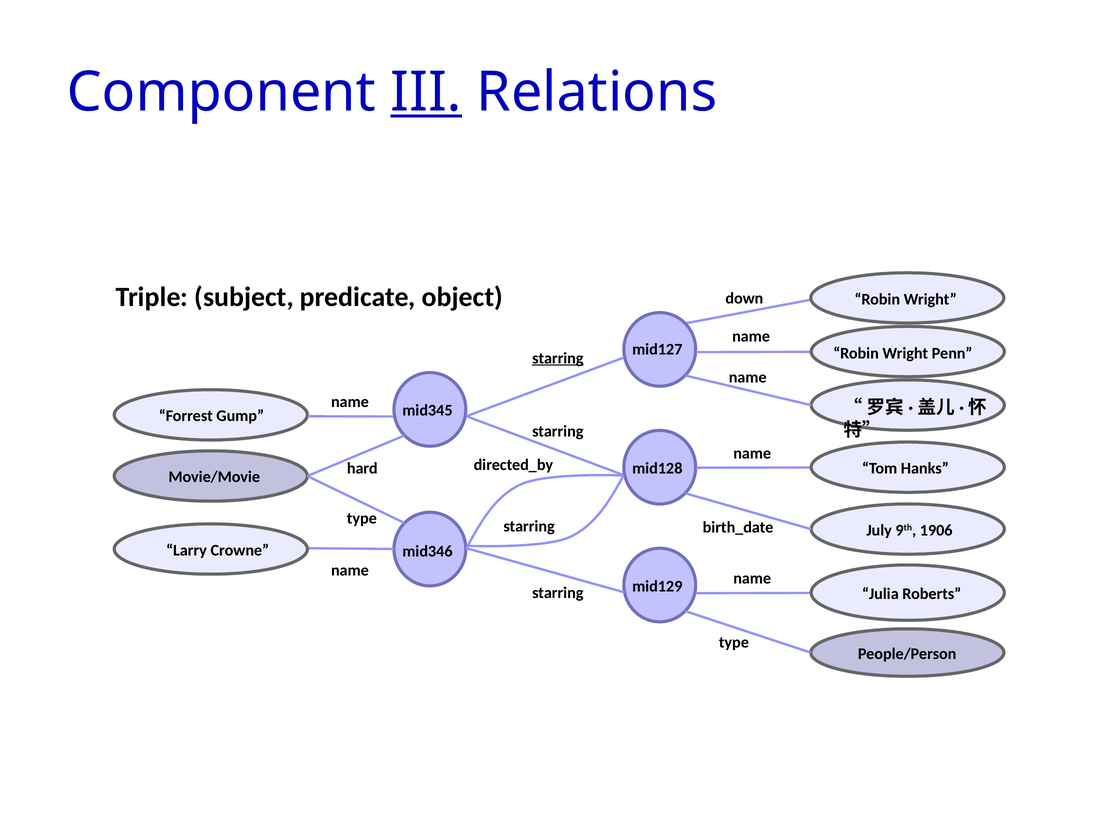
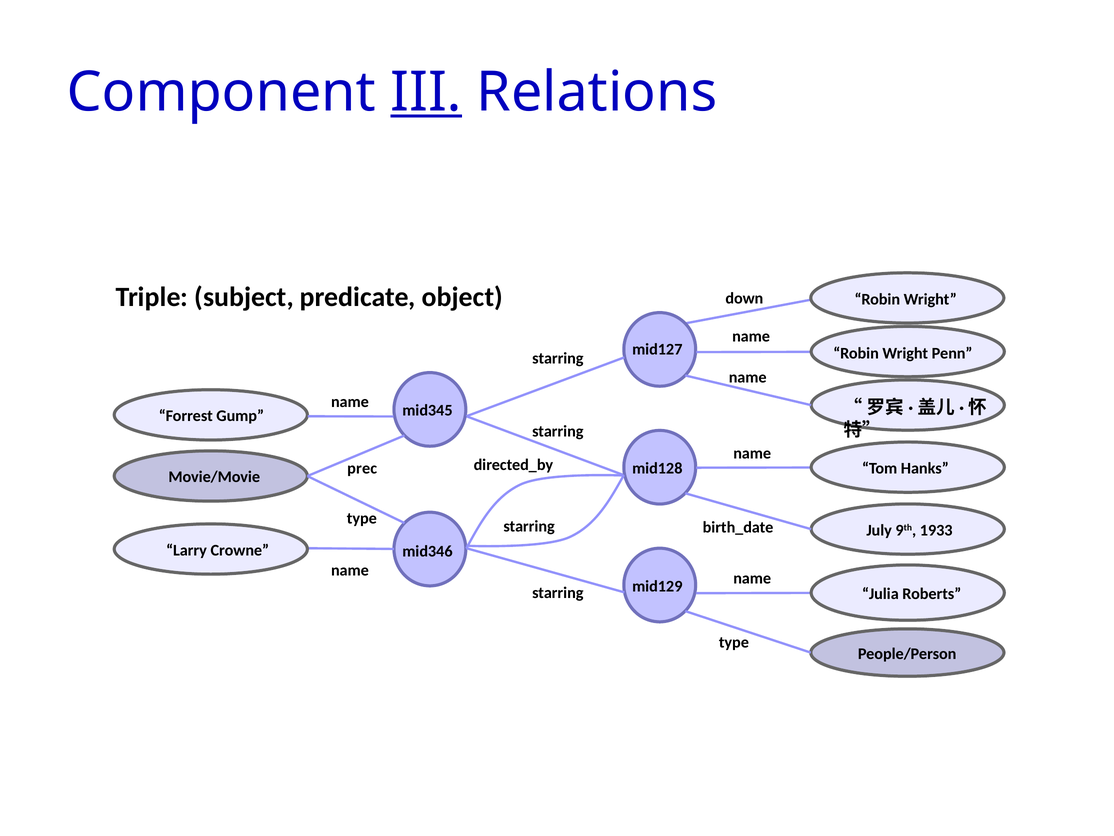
starring at (558, 358) underline: present -> none
hard: hard -> prec
1906: 1906 -> 1933
